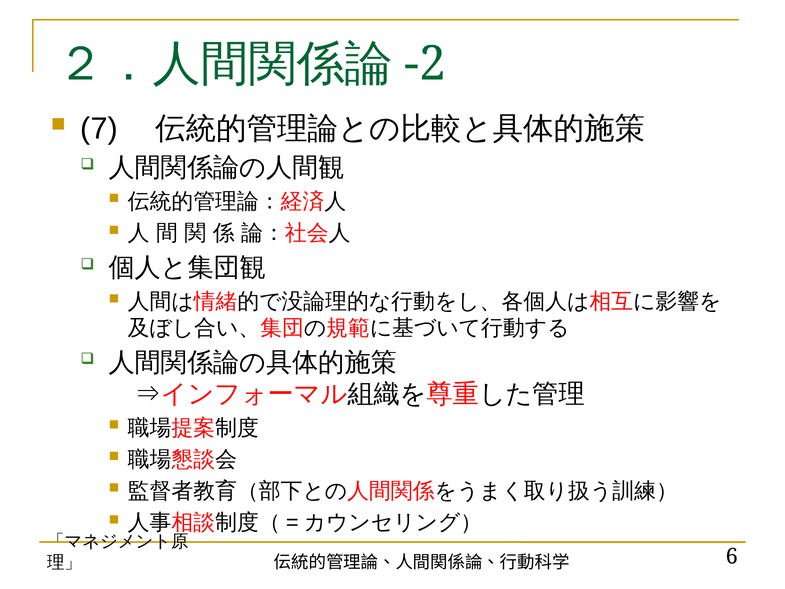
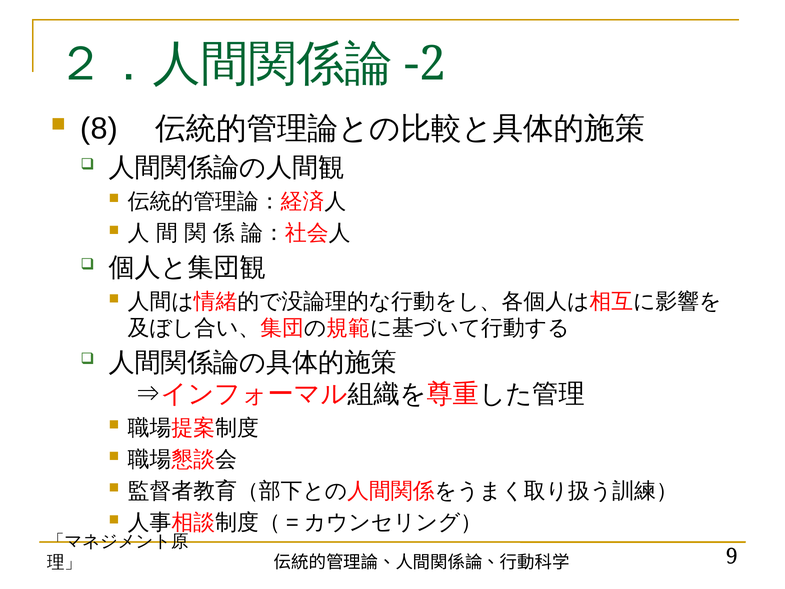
7: 7 -> 8
6: 6 -> 9
